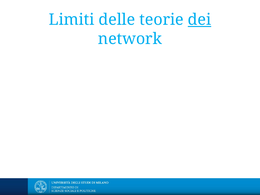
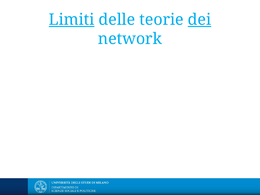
Limiti underline: none -> present
